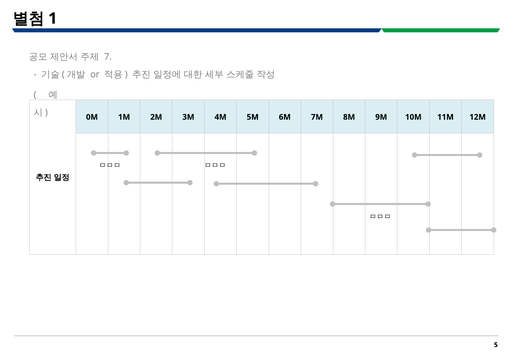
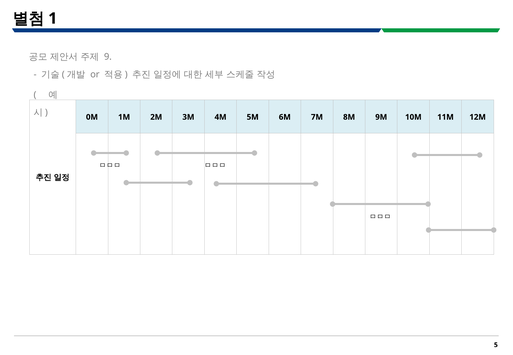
7: 7 -> 9
